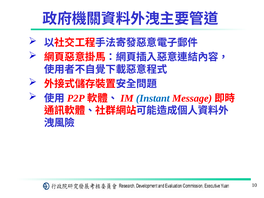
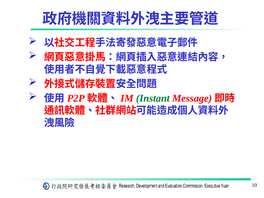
Instant colour: blue -> green
